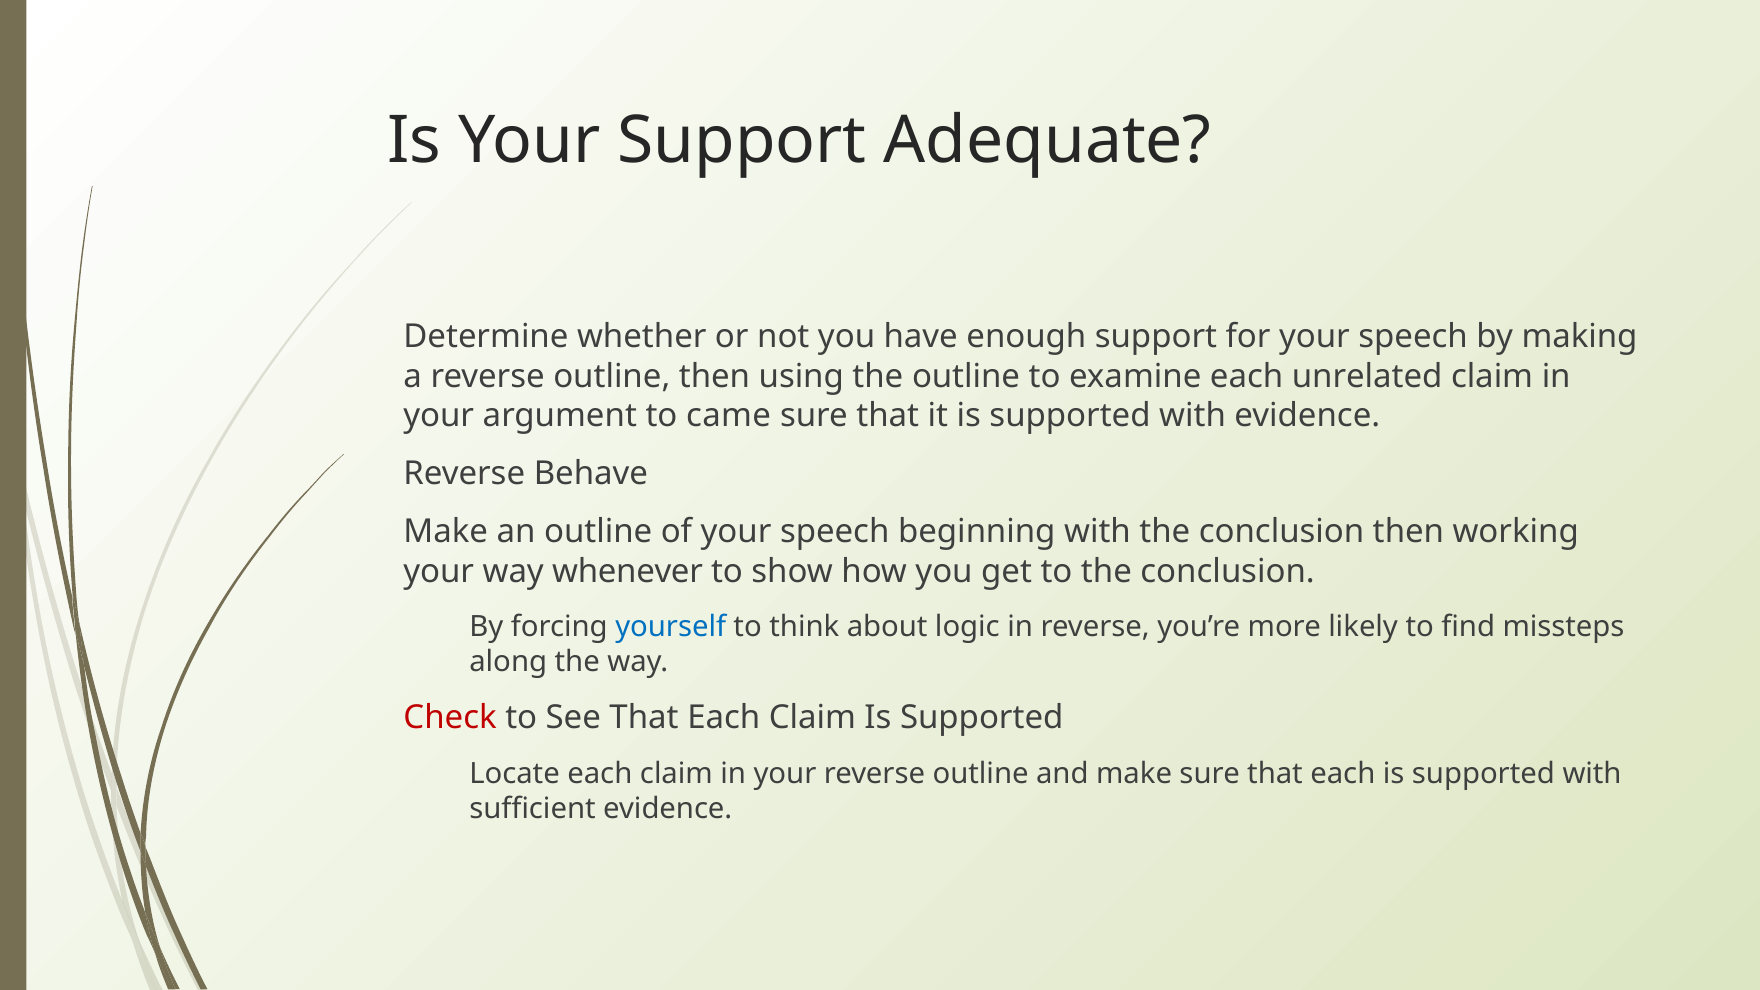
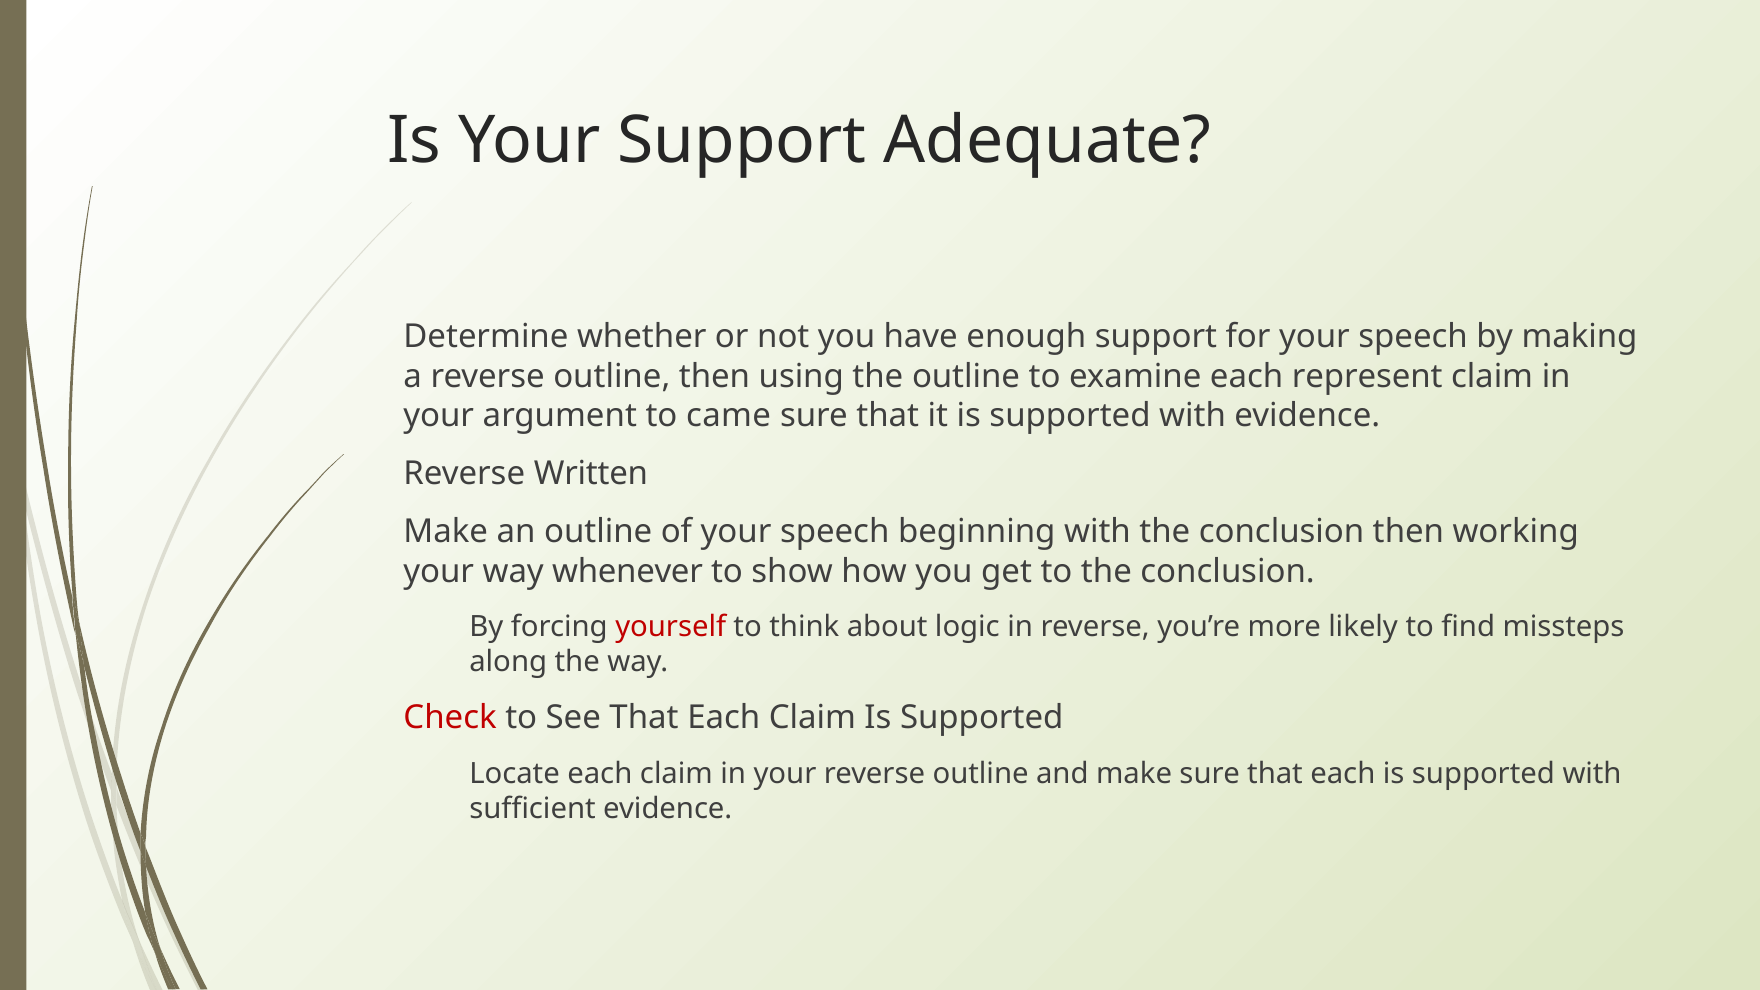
unrelated: unrelated -> represent
Behave: Behave -> Written
yourself colour: blue -> red
